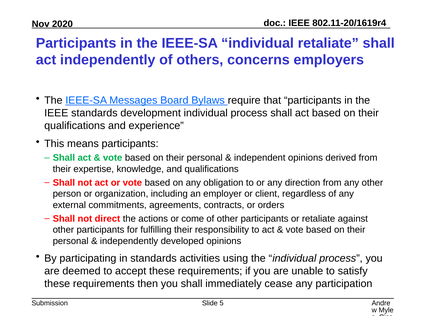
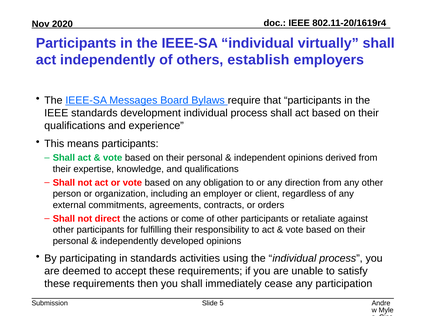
individual retaliate: retaliate -> virtually
concerns: concerns -> establish
